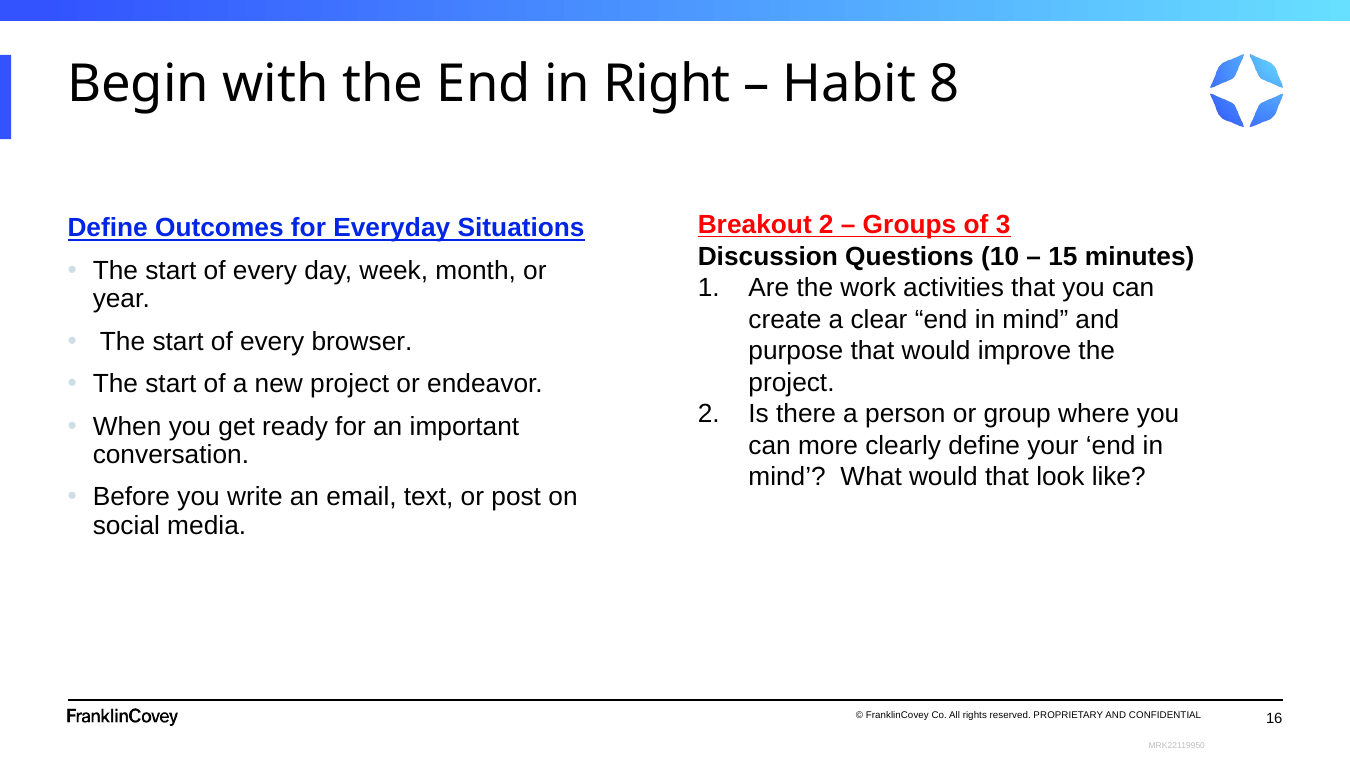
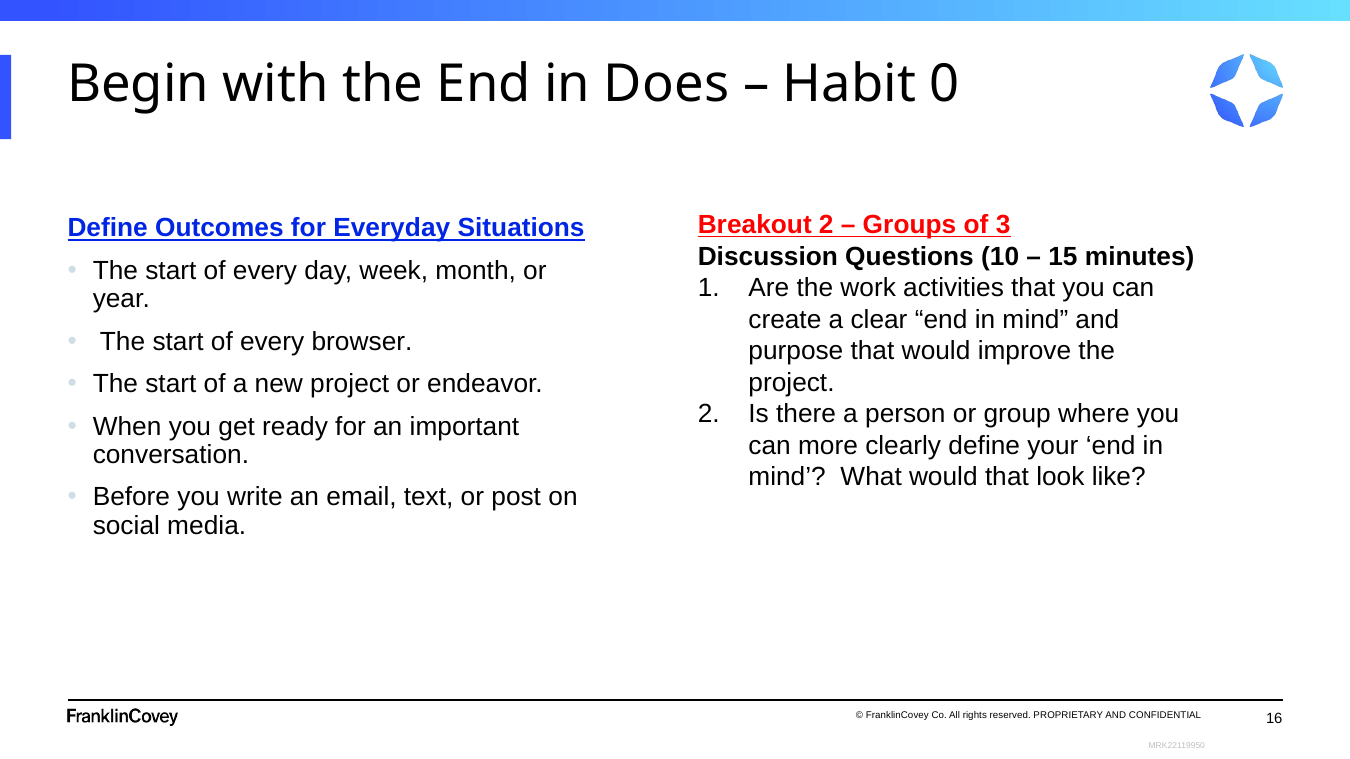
Right: Right -> Does
8: 8 -> 0
